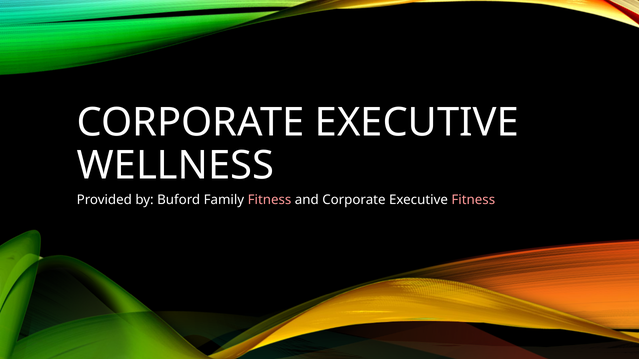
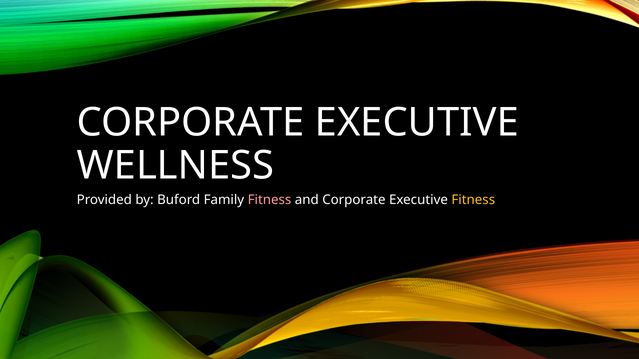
Fitness at (473, 200) colour: pink -> yellow
